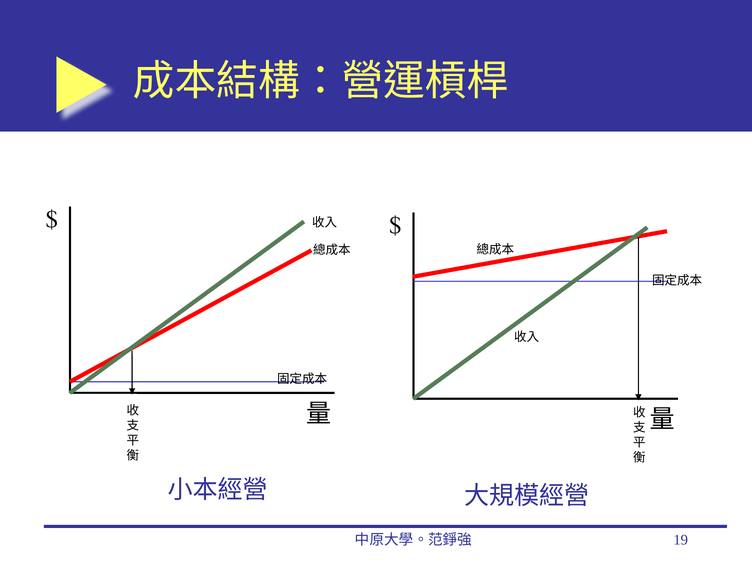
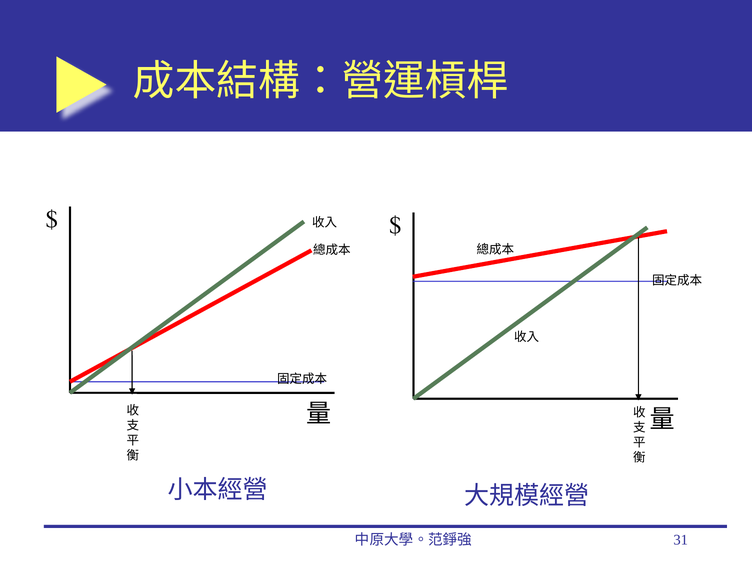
19: 19 -> 31
